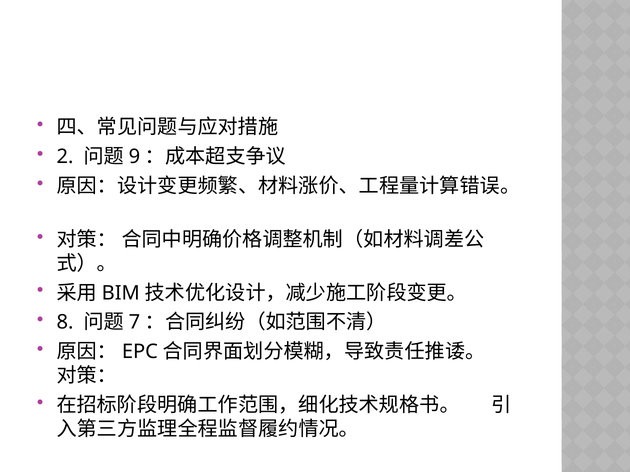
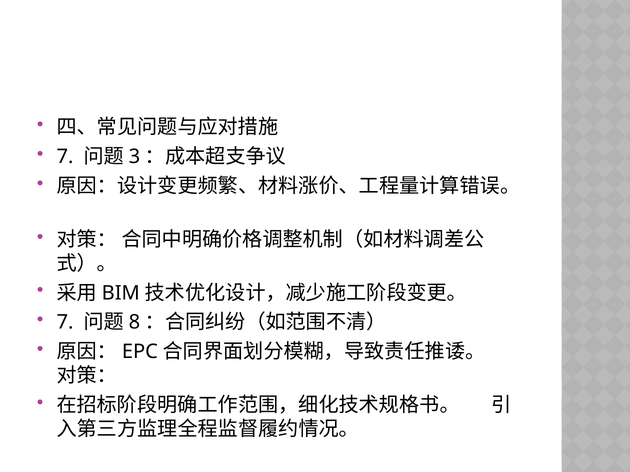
2 at (65, 157): 2 -> 7
9: 9 -> 3
8 at (65, 323): 8 -> 7
7: 7 -> 8
